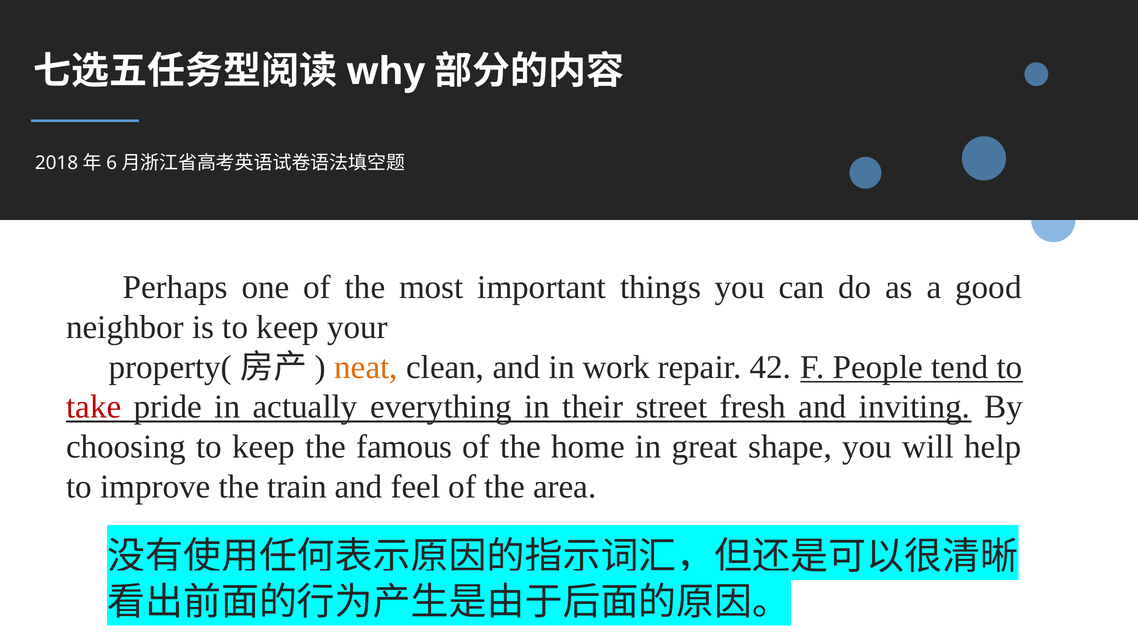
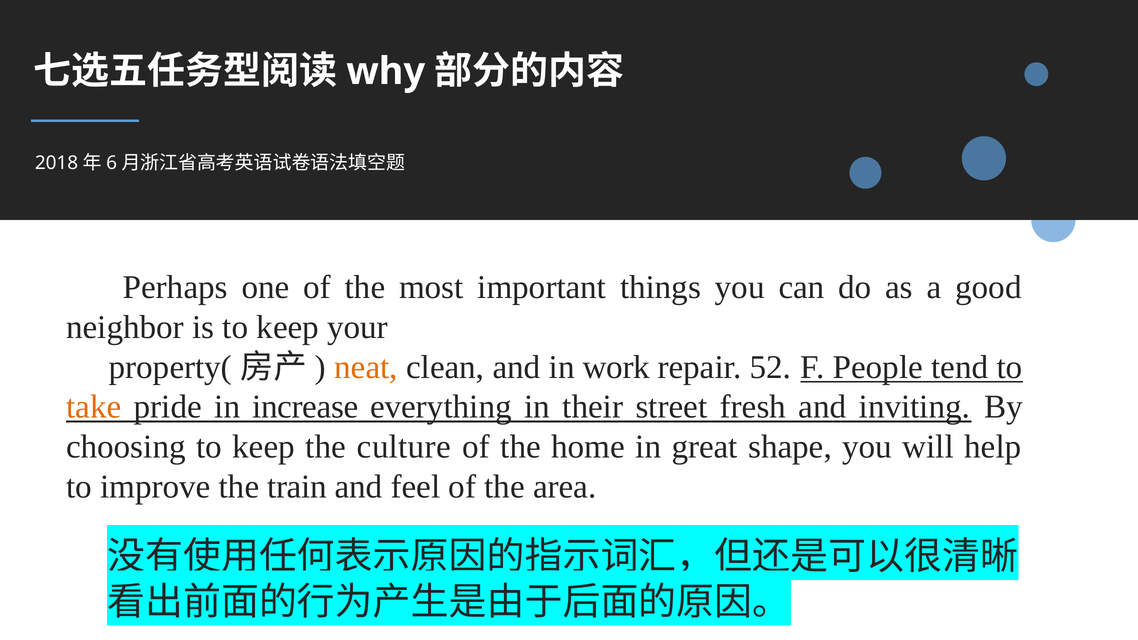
42: 42 -> 52
take colour: red -> orange
actually: actually -> increase
famous: famous -> culture
